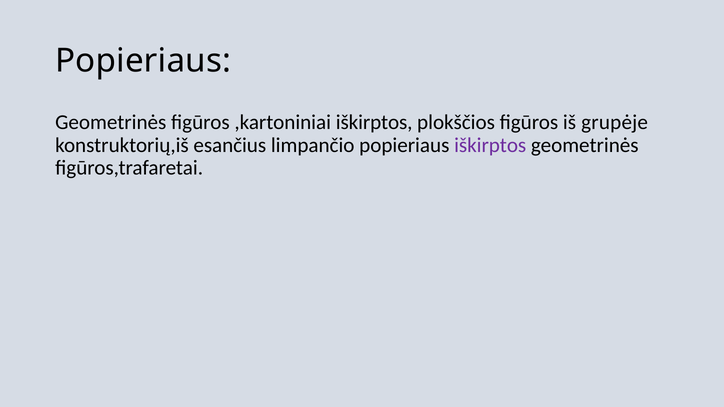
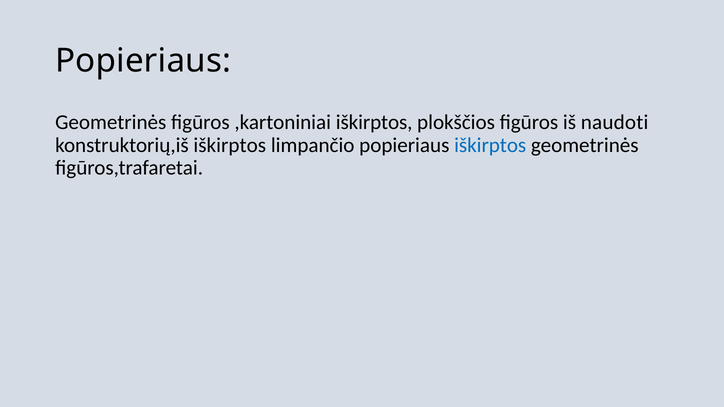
grupėje: grupėje -> naudoti
konstruktorių,iš esančius: esančius -> iškirptos
iškirptos at (490, 145) colour: purple -> blue
